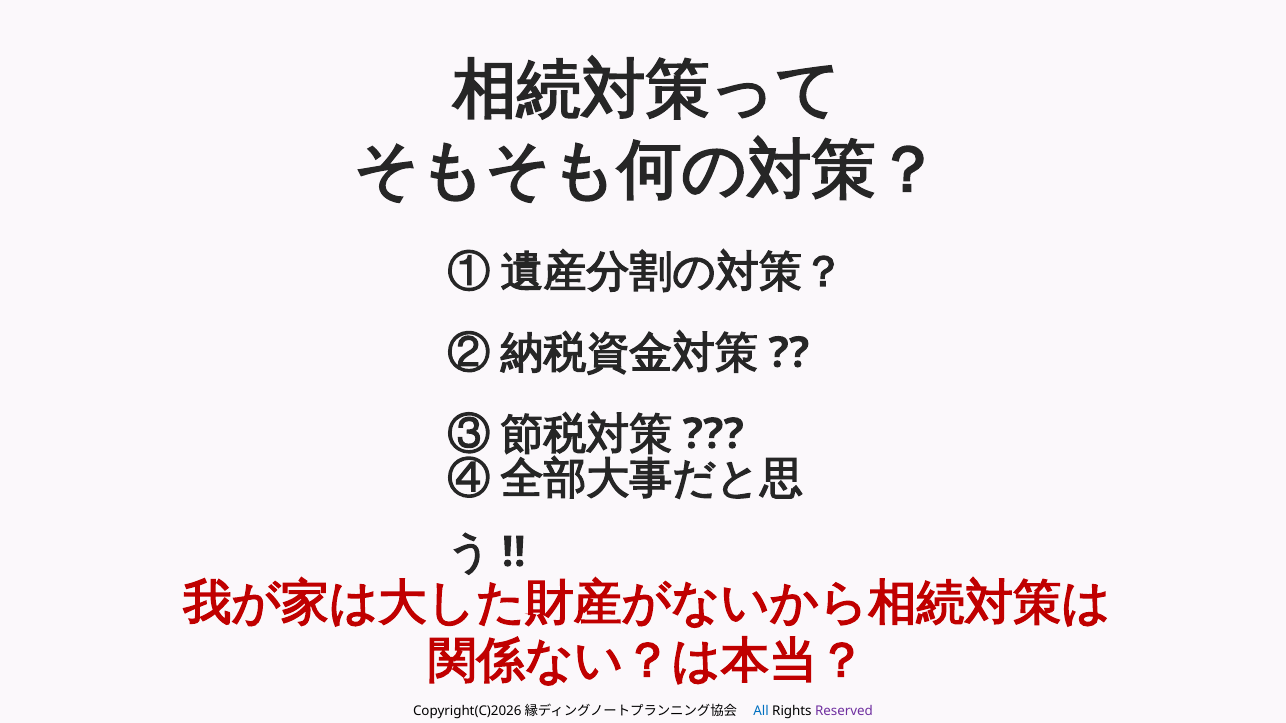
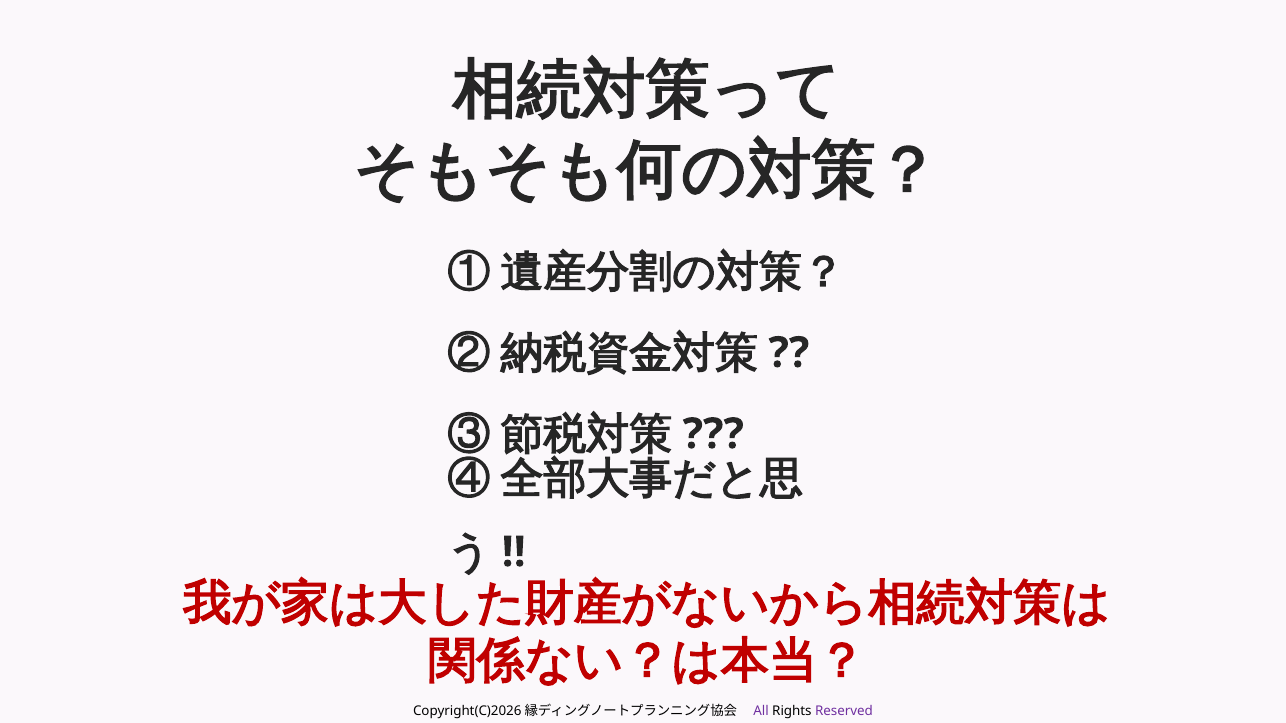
All colour: blue -> purple
